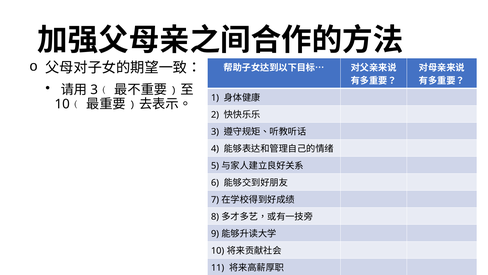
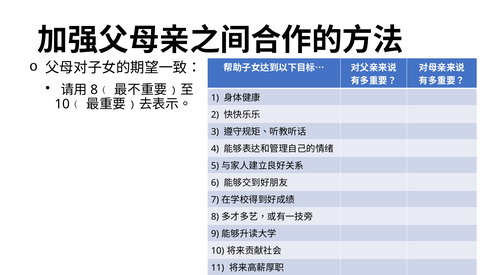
3 at (94, 90): 3 -> 8
